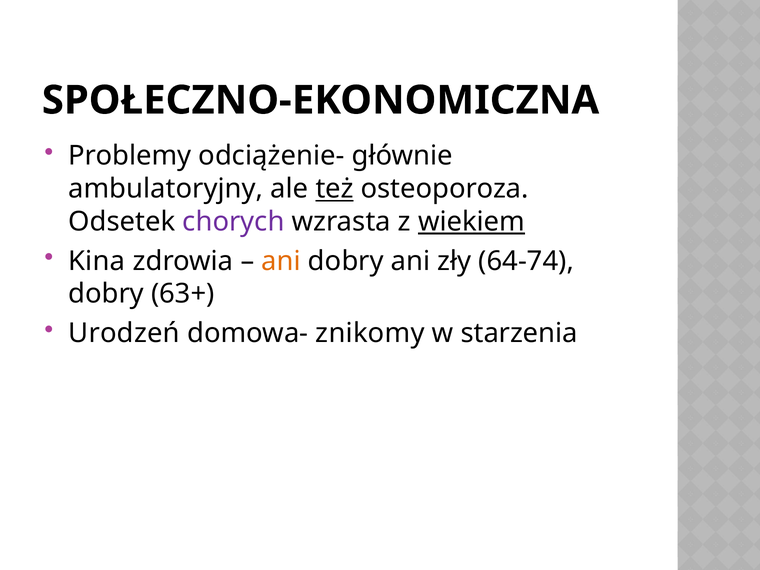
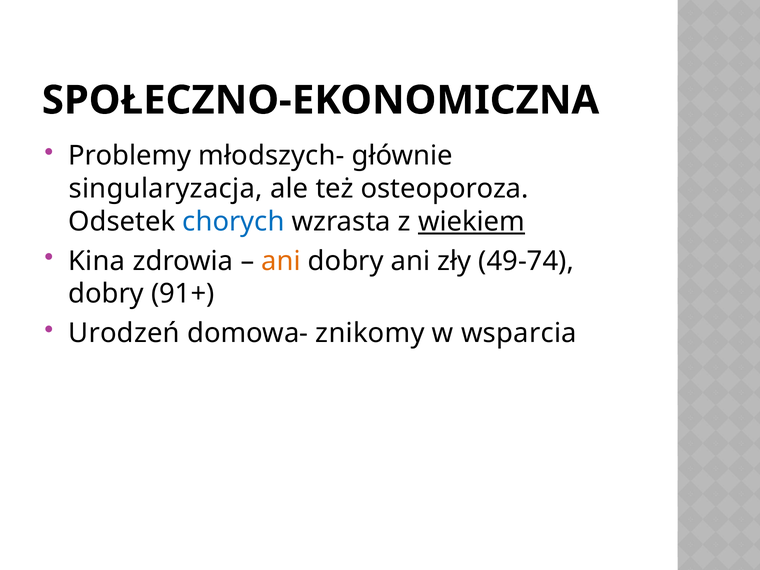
odciążenie-: odciążenie- -> młodszych-
ambulatoryjny: ambulatoryjny -> singularyzacja
też underline: present -> none
chorych colour: purple -> blue
64-74: 64-74 -> 49-74
63+: 63+ -> 91+
starzenia: starzenia -> wsparcia
